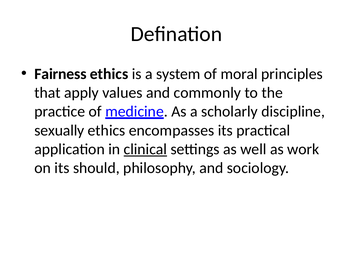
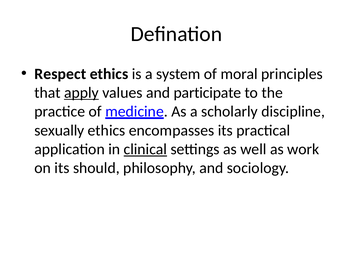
Fairness: Fairness -> Respect
apply underline: none -> present
commonly: commonly -> participate
